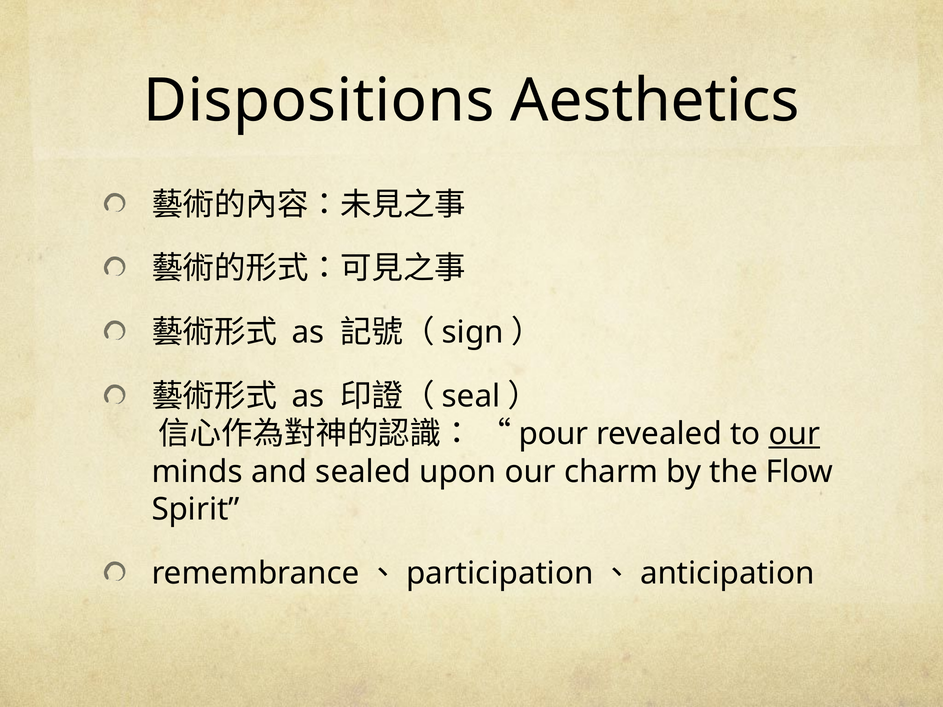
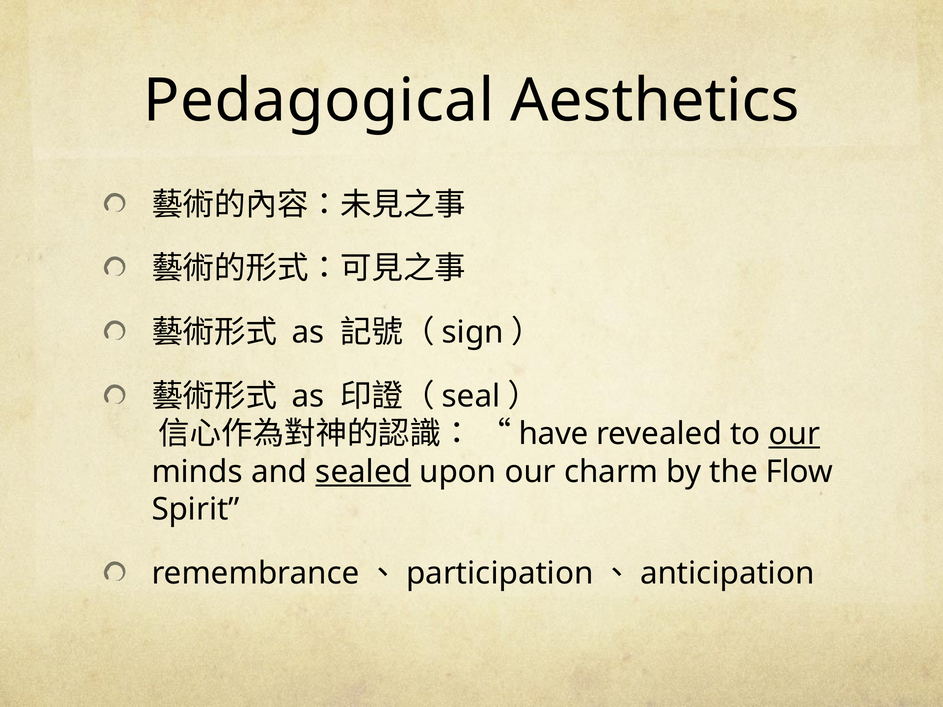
Dispositions: Dispositions -> Pedagogical
pour: pour -> have
sealed underline: none -> present
